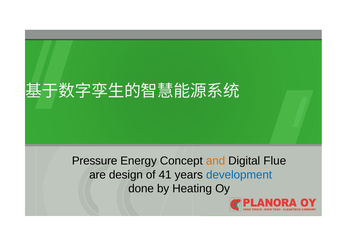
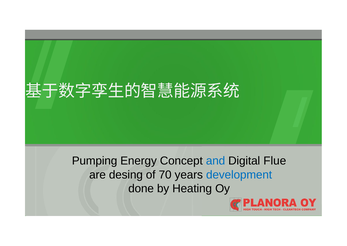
Pressure: Pressure -> Pumping
and colour: orange -> blue
design: design -> desing
41: 41 -> 70
